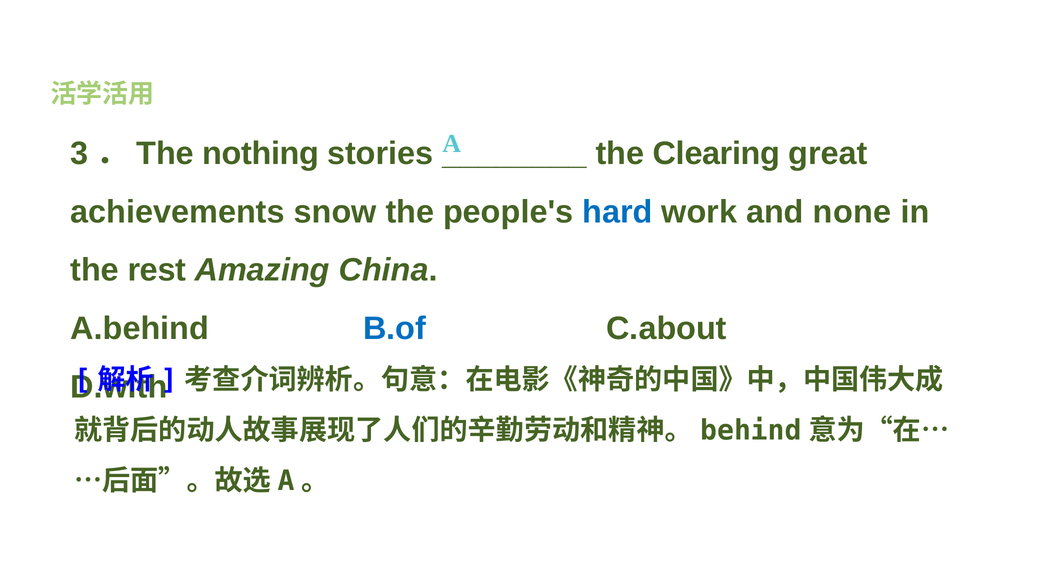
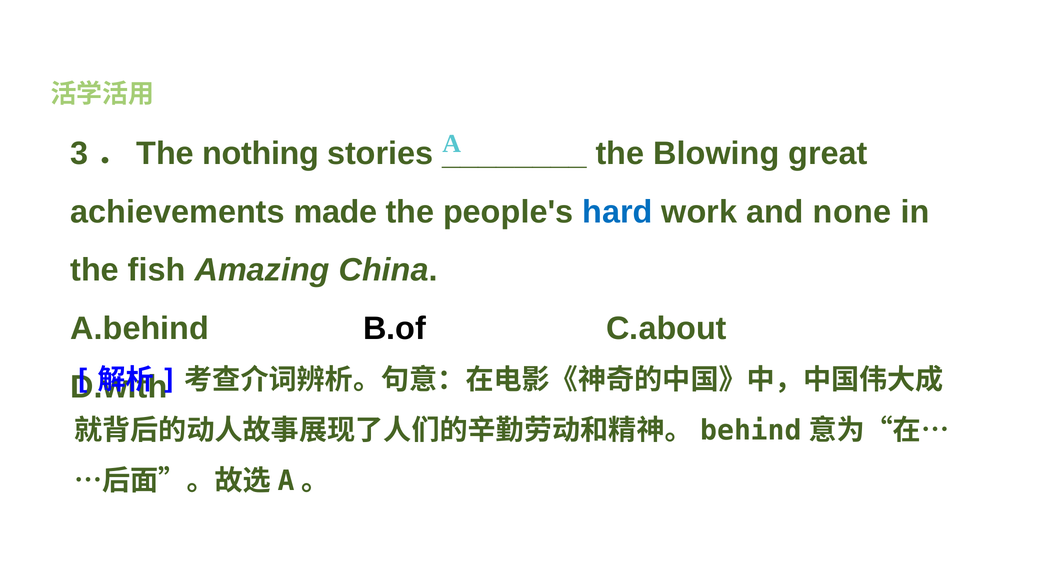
Clearing: Clearing -> Blowing
snow: snow -> made
rest: rest -> fish
B.of colour: blue -> black
